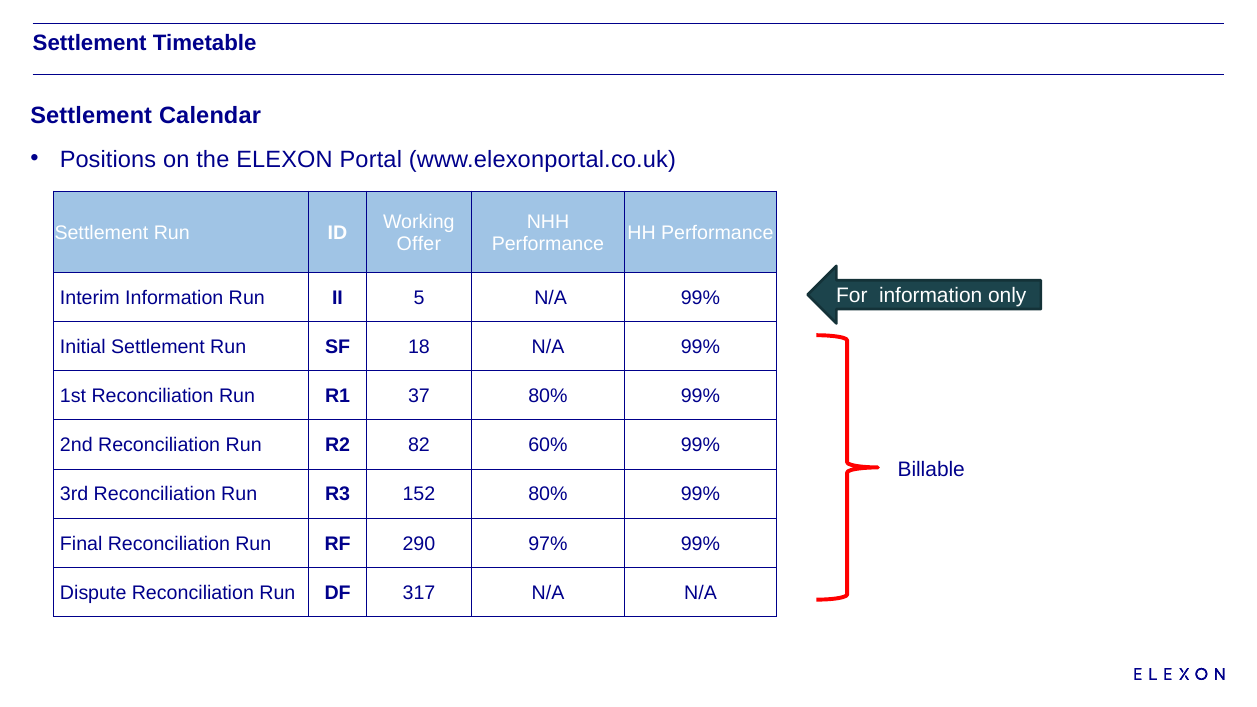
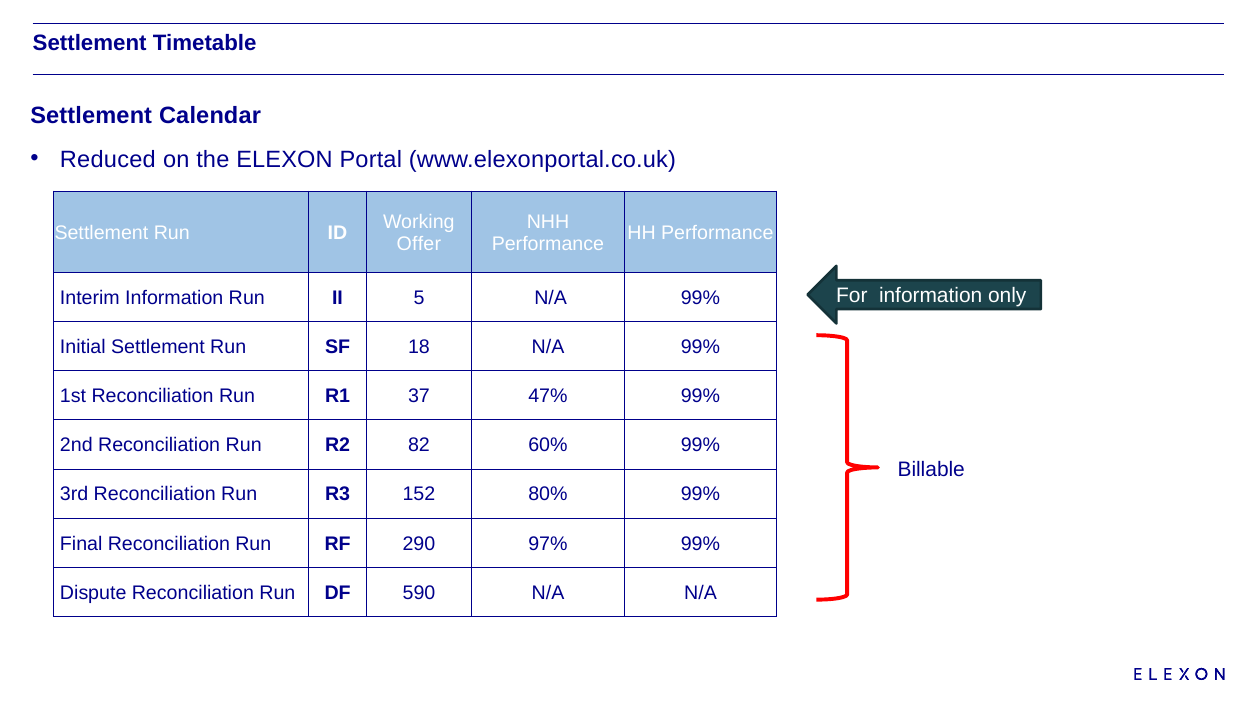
Positions: Positions -> Reduced
37 80%: 80% -> 47%
317: 317 -> 590
